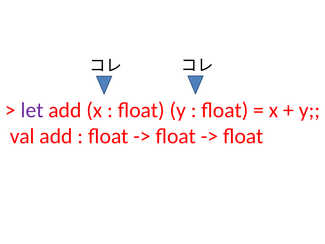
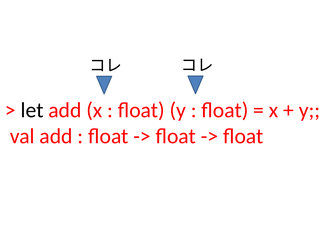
let colour: purple -> black
